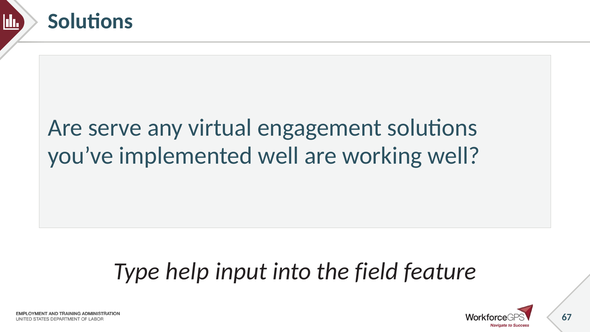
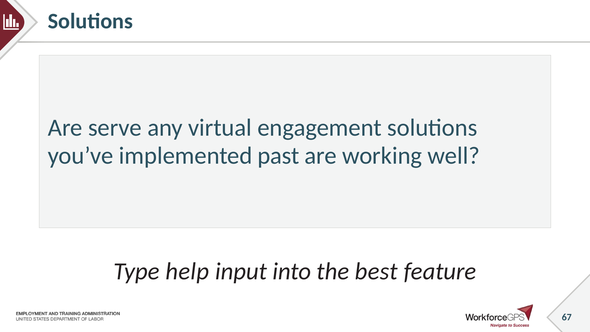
implemented well: well -> past
field: field -> best
